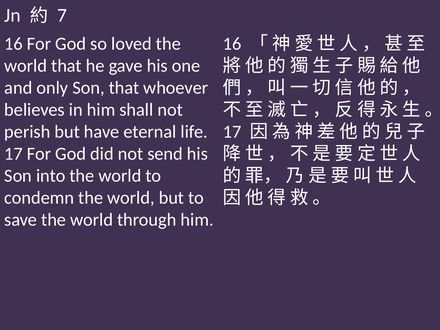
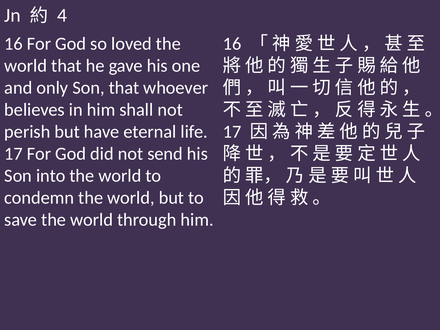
7: 7 -> 4
